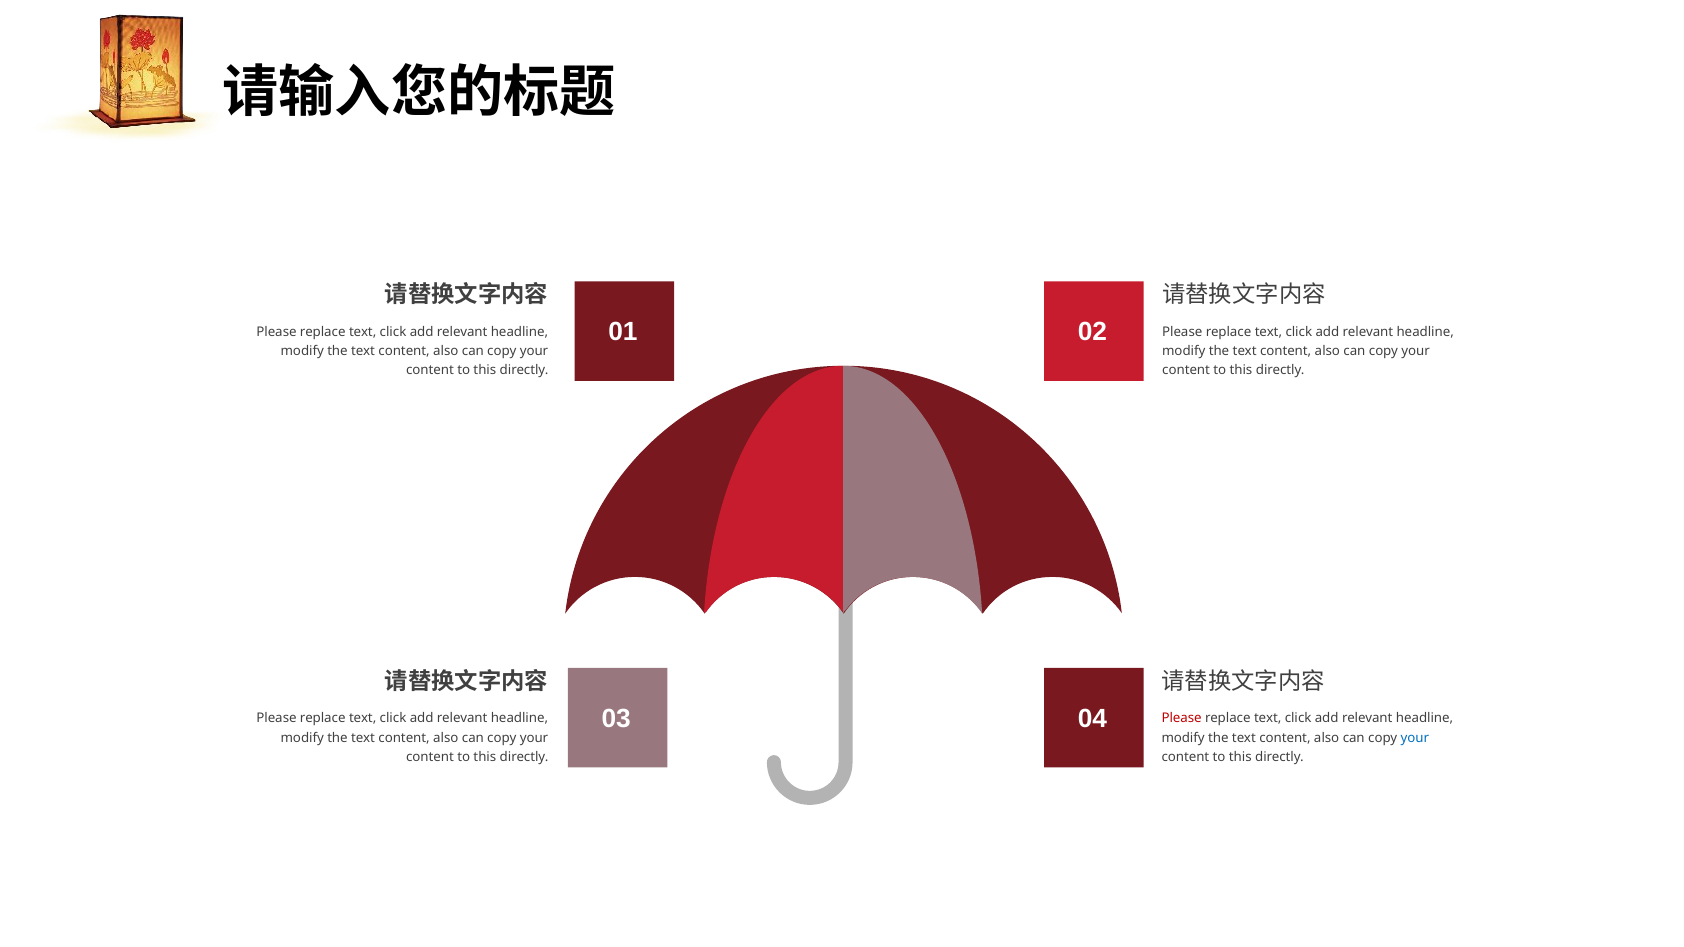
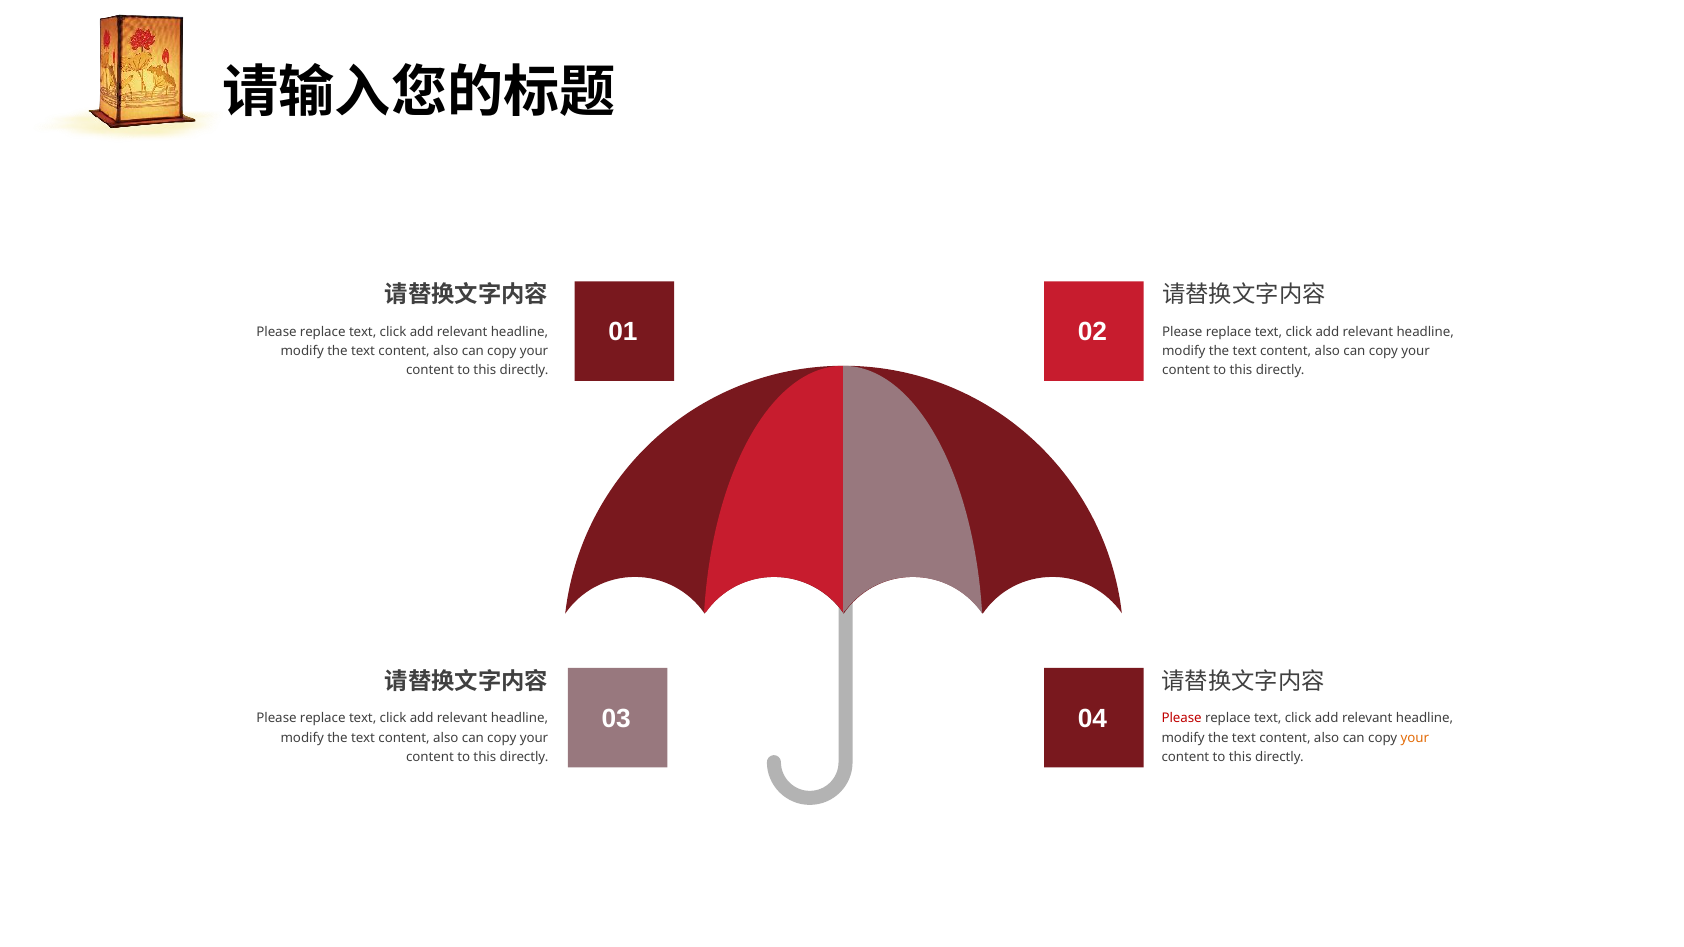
your at (1415, 738) colour: blue -> orange
